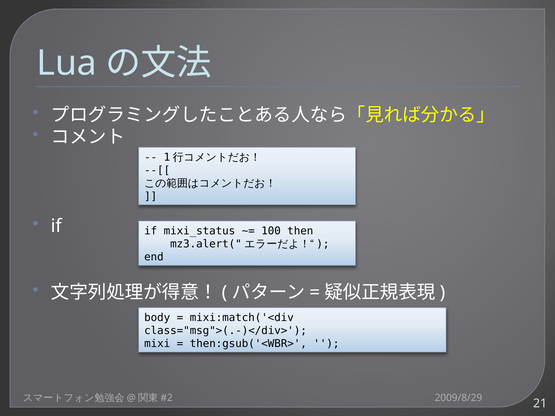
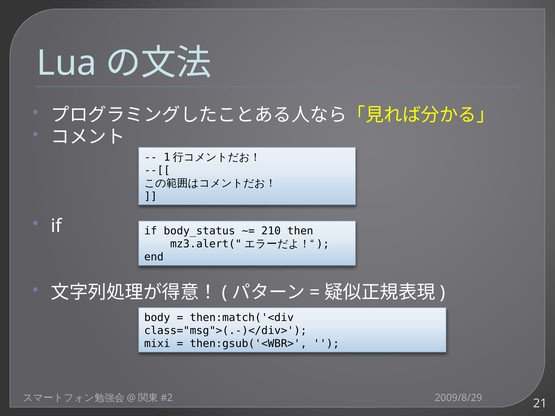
mixi_status: mixi_status -> body_status
100: 100 -> 210
mixi:match('<div: mixi:match('<div -> then:match('<div
